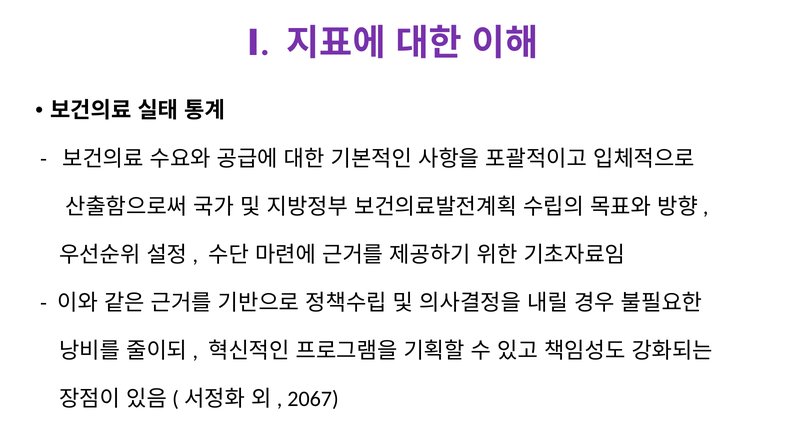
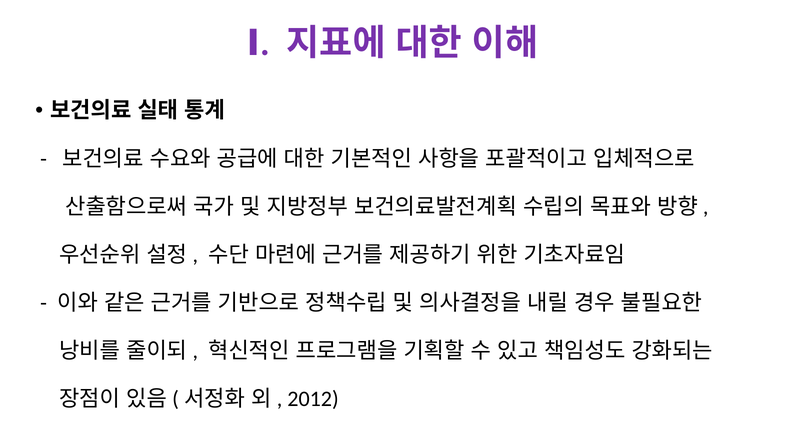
2067: 2067 -> 2012
